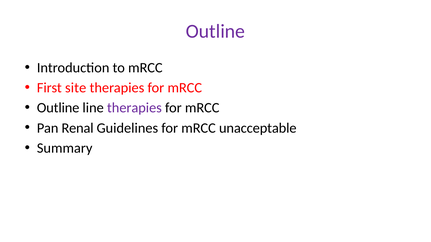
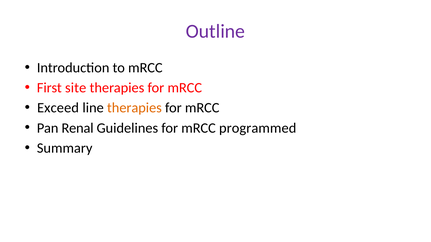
Outline at (58, 108): Outline -> Exceed
therapies at (134, 108) colour: purple -> orange
unacceptable: unacceptable -> programmed
